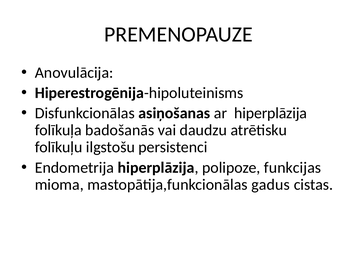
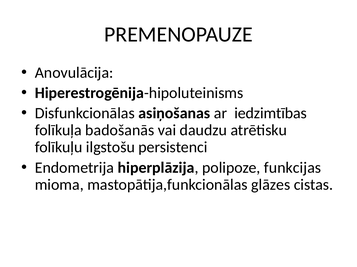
ar hiperplāzija: hiperplāzija -> iedzimtības
gadus: gadus -> glāzes
